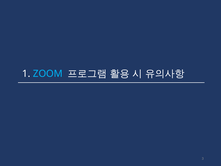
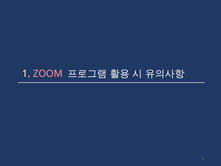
ZOOM colour: light blue -> pink
